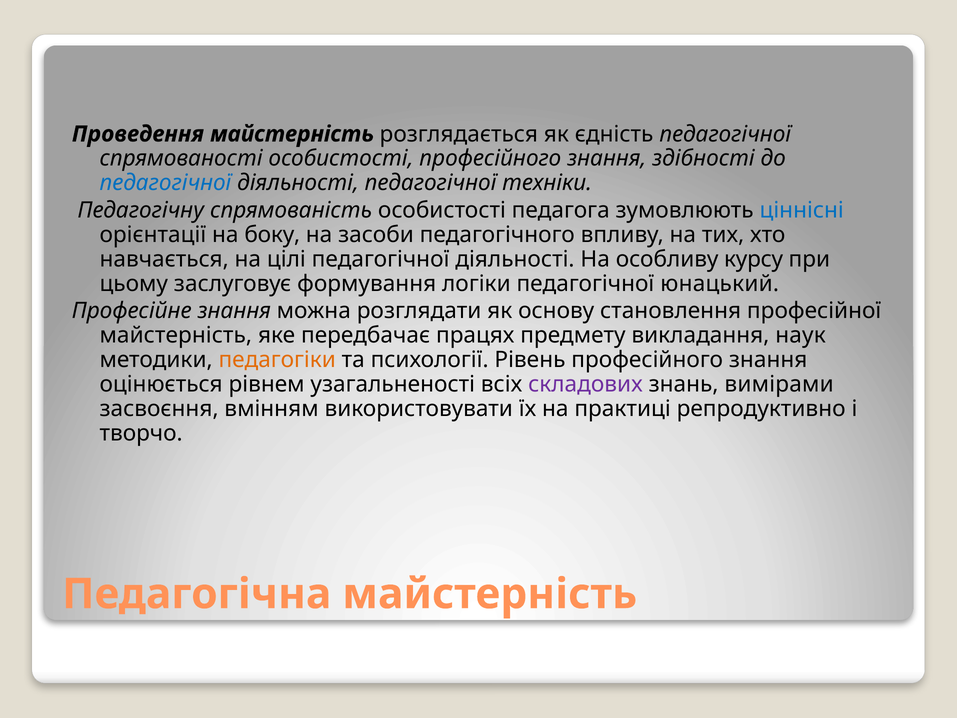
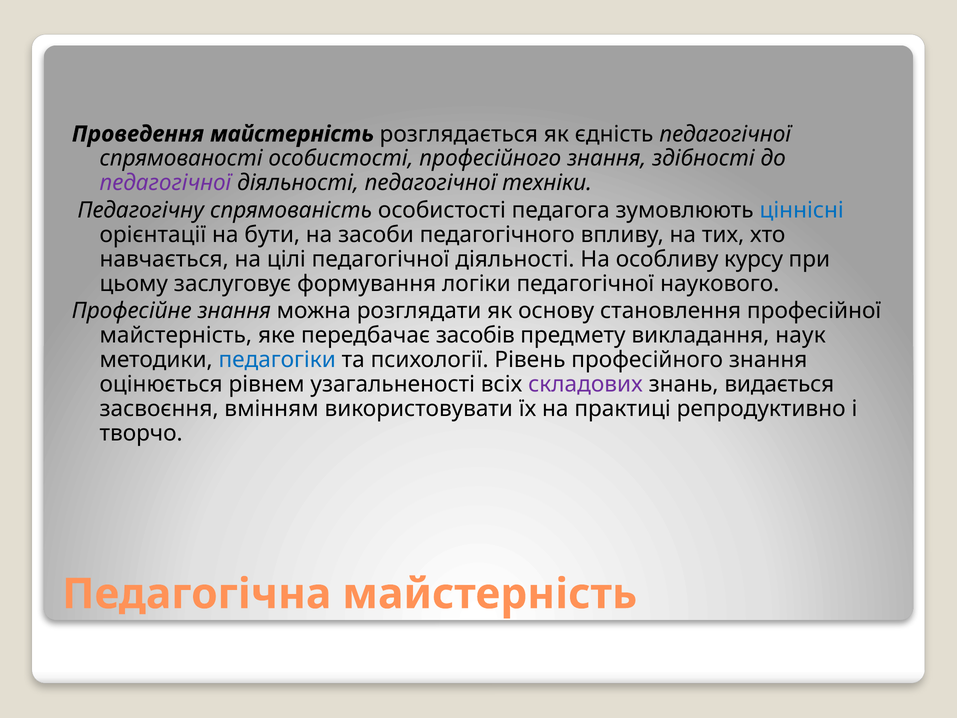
педагогічної at (165, 183) colour: blue -> purple
боку: боку -> бути
юнацький: юнацький -> наукового
працях: працях -> засобів
педагогіки colour: orange -> blue
вимірами: вимірами -> видається
